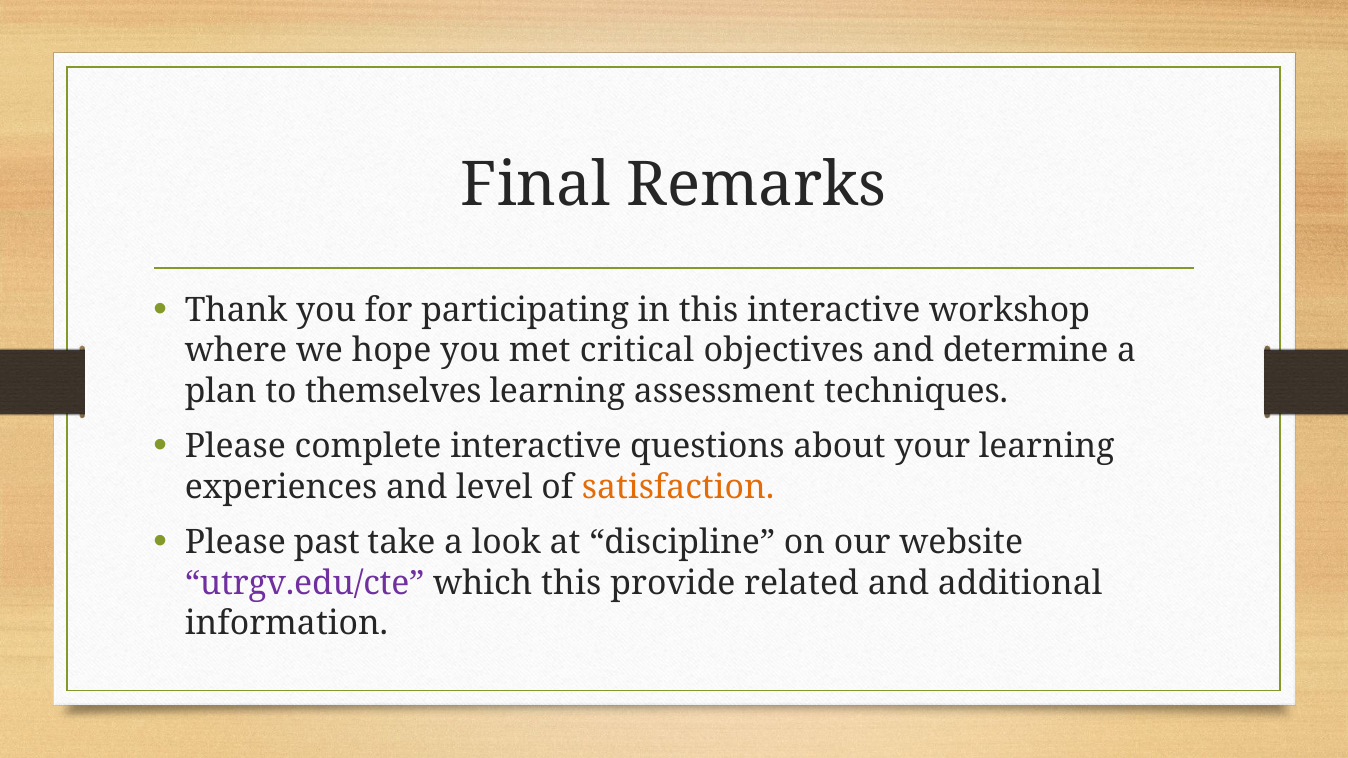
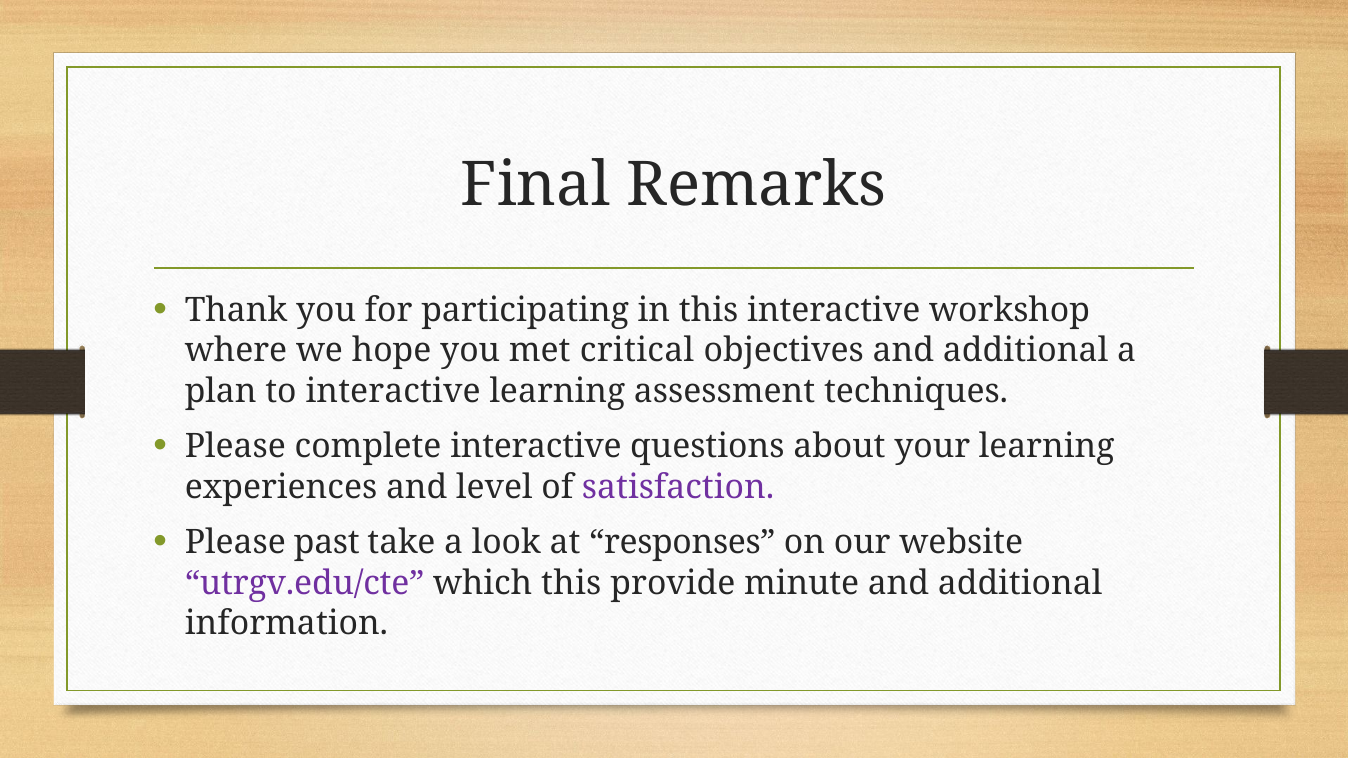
objectives and determine: determine -> additional
to themselves: themselves -> interactive
satisfaction colour: orange -> purple
discipline: discipline -> responses
related: related -> minute
